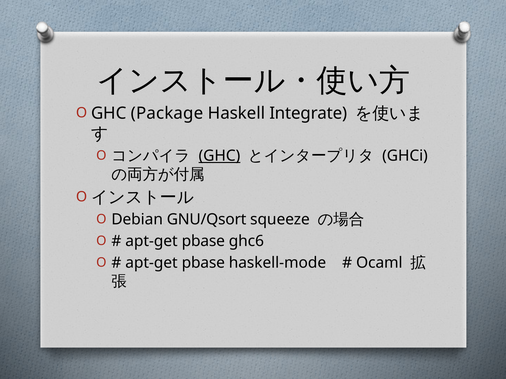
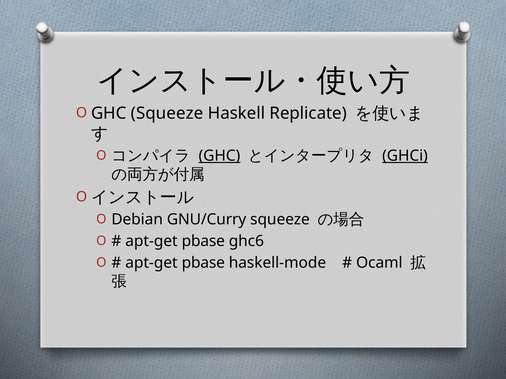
GHC Package: Package -> Squeeze
Integrate: Integrate -> Replicate
GHCi underline: none -> present
GNU/Qsort: GNU/Qsort -> GNU/Curry
